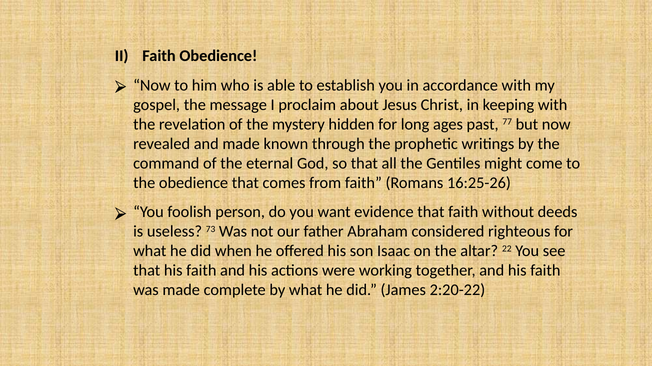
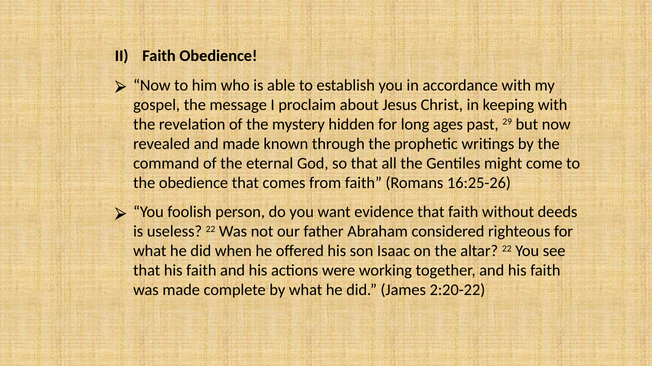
77: 77 -> 29
useless 73: 73 -> 22
